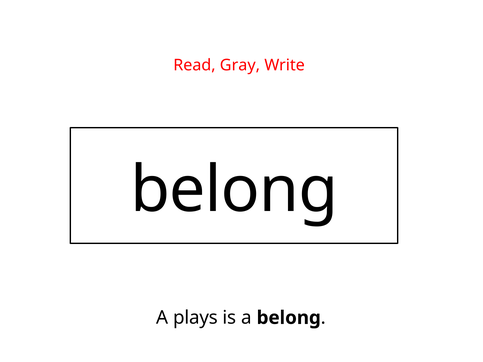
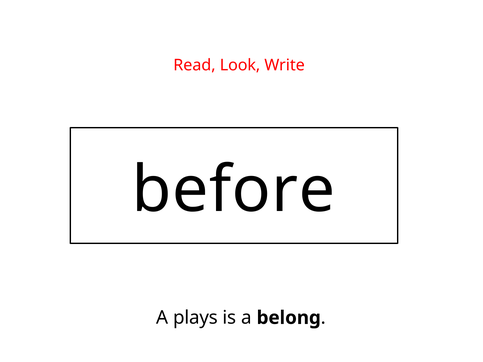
Gray: Gray -> Look
belong at (234, 190): belong -> before
